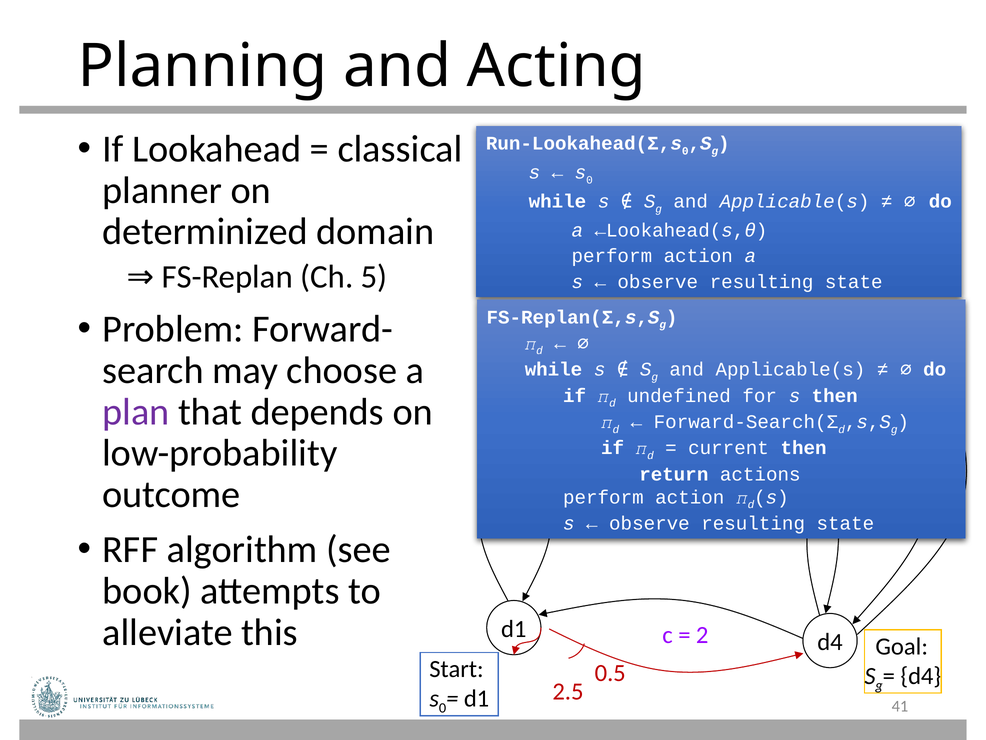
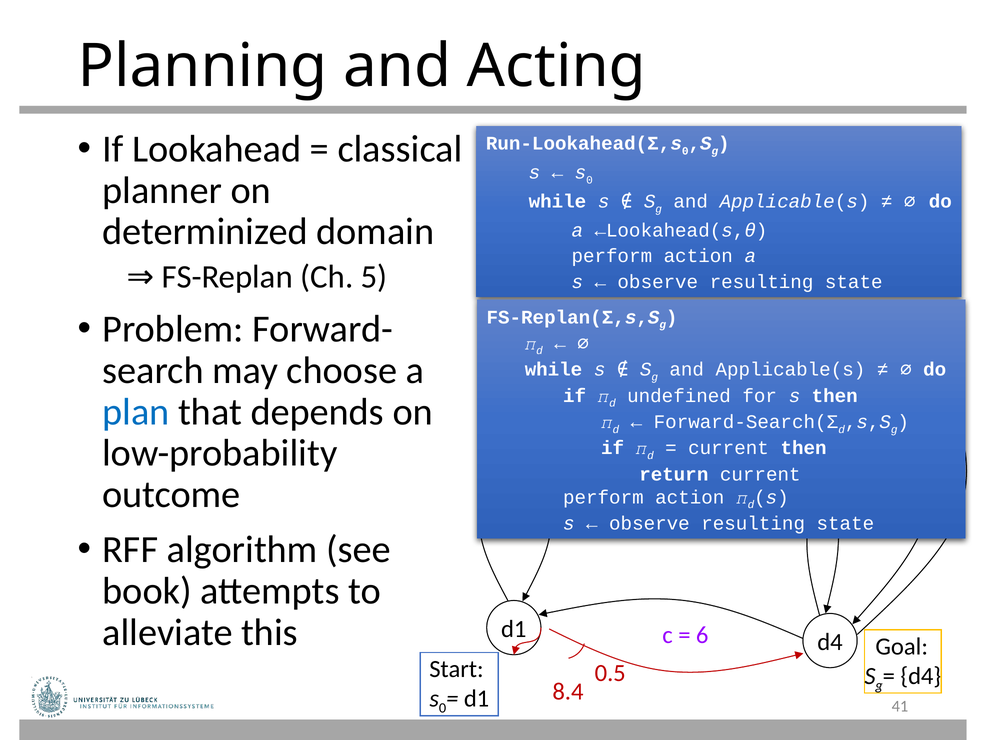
plan colour: purple -> blue
return actions: actions -> current
2: 2 -> 6
2.5: 2.5 -> 8.4
